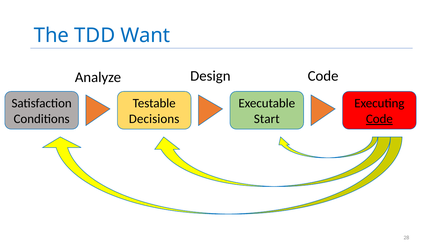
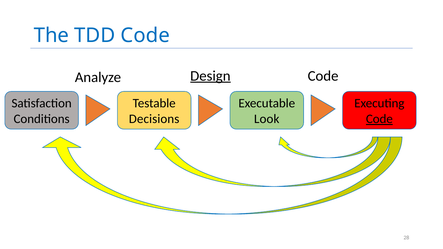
TDD Want: Want -> Code
Design underline: none -> present
Start: Start -> Look
